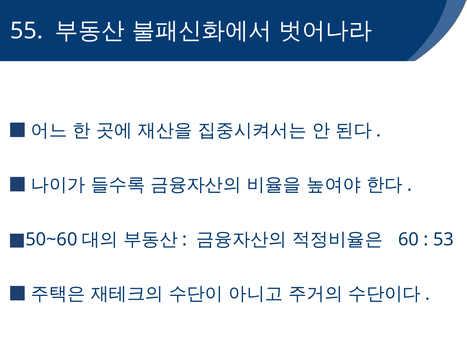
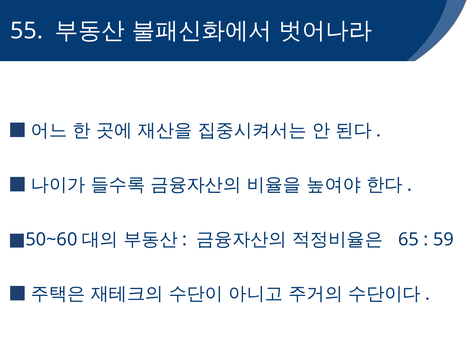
60: 60 -> 65
53: 53 -> 59
